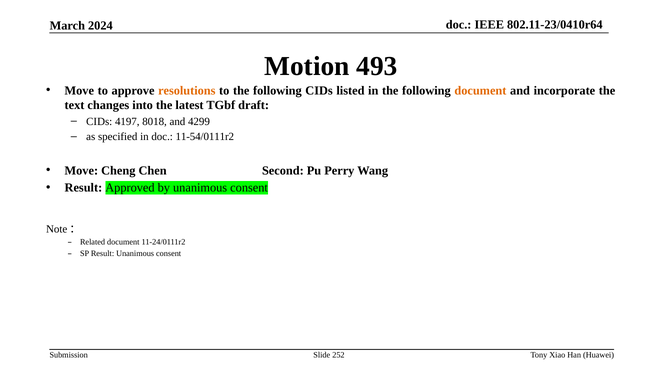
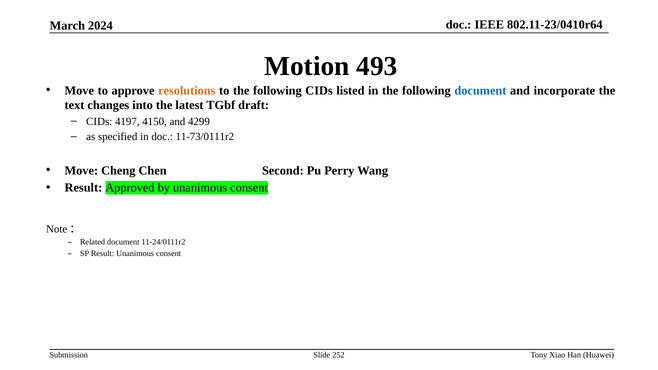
document at (480, 91) colour: orange -> blue
8018: 8018 -> 4150
11-54/0111r2: 11-54/0111r2 -> 11-73/0111r2
